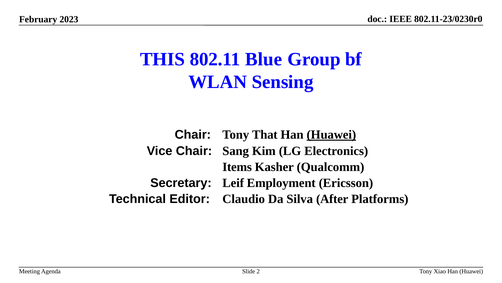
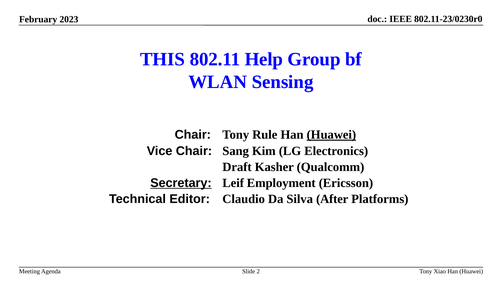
Blue: Blue -> Help
That: That -> Rule
Items: Items -> Draft
Secretary underline: none -> present
